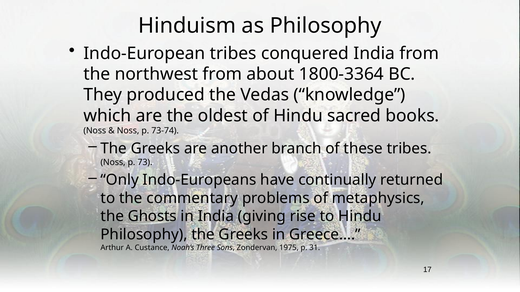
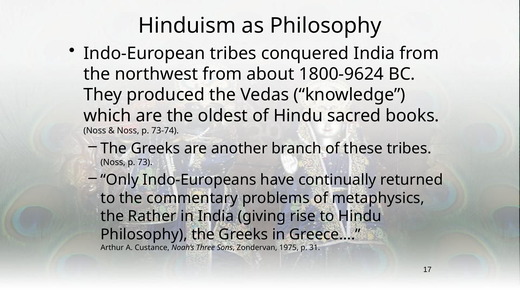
1800-3364: 1800-3364 -> 1800-9624
Ghosts: Ghosts -> Rather
